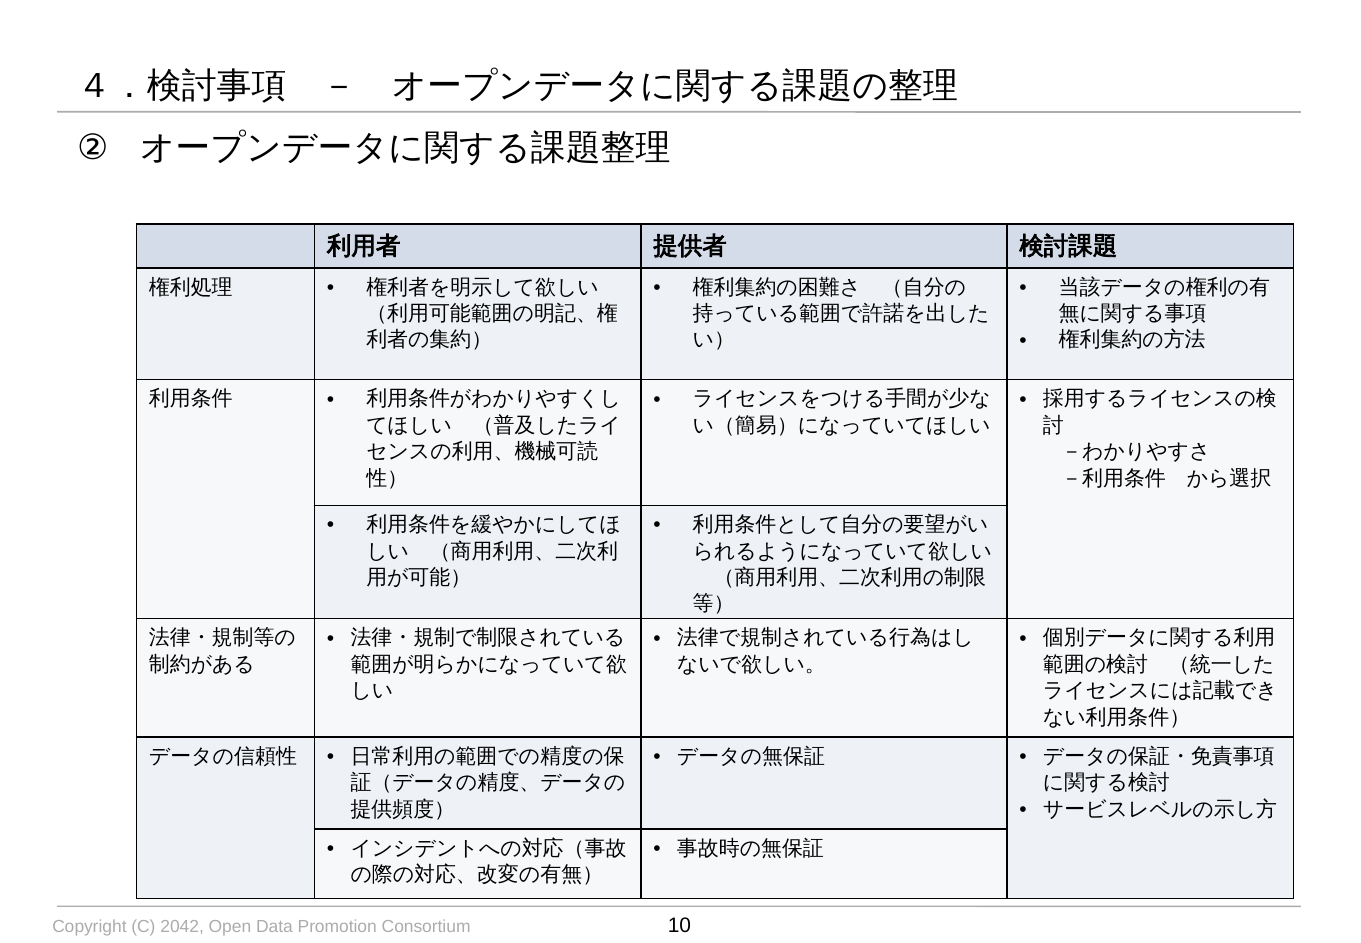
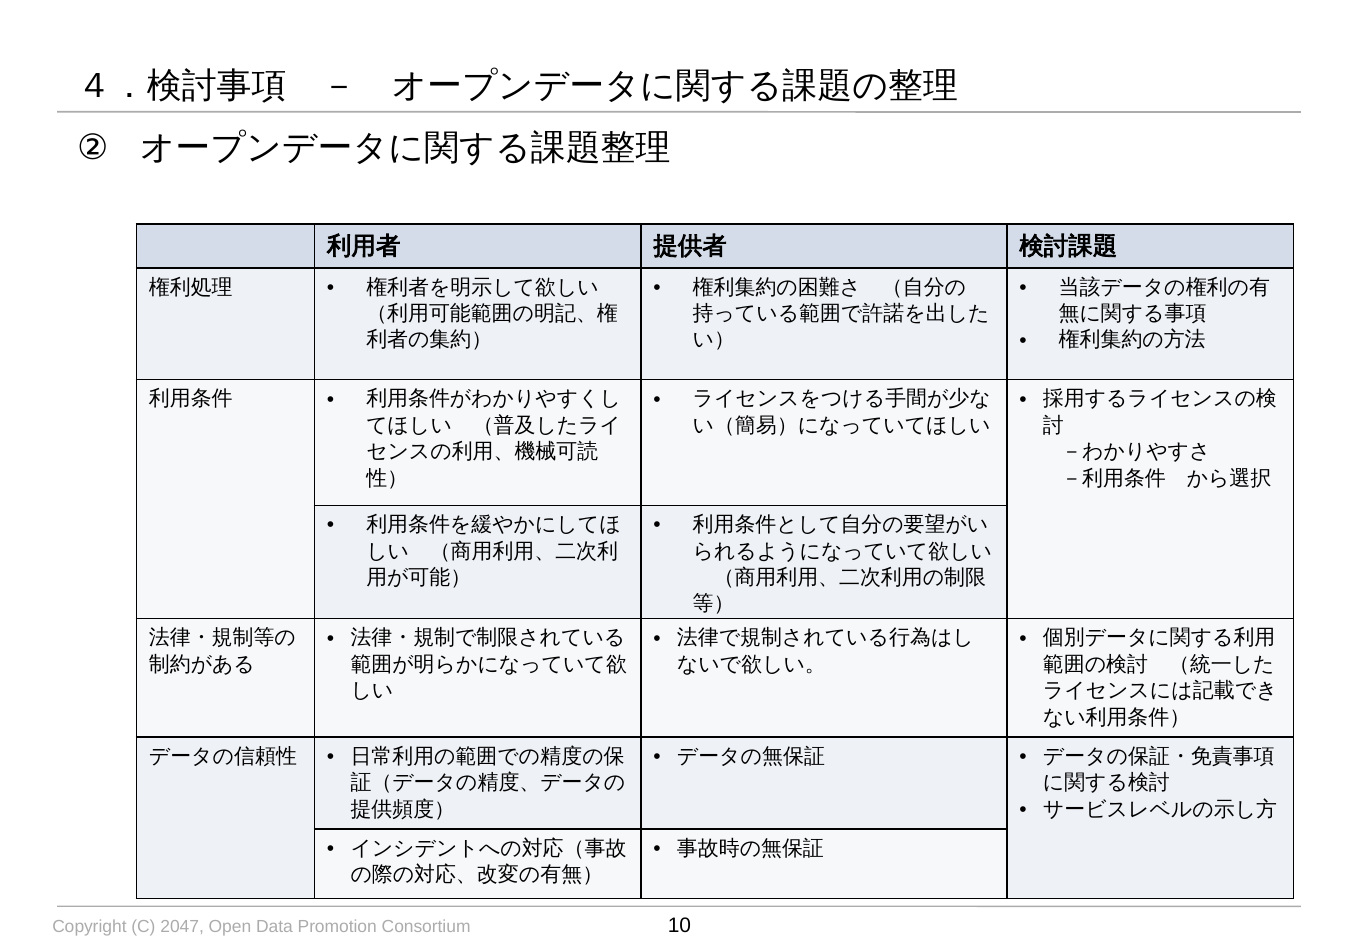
2042: 2042 -> 2047
